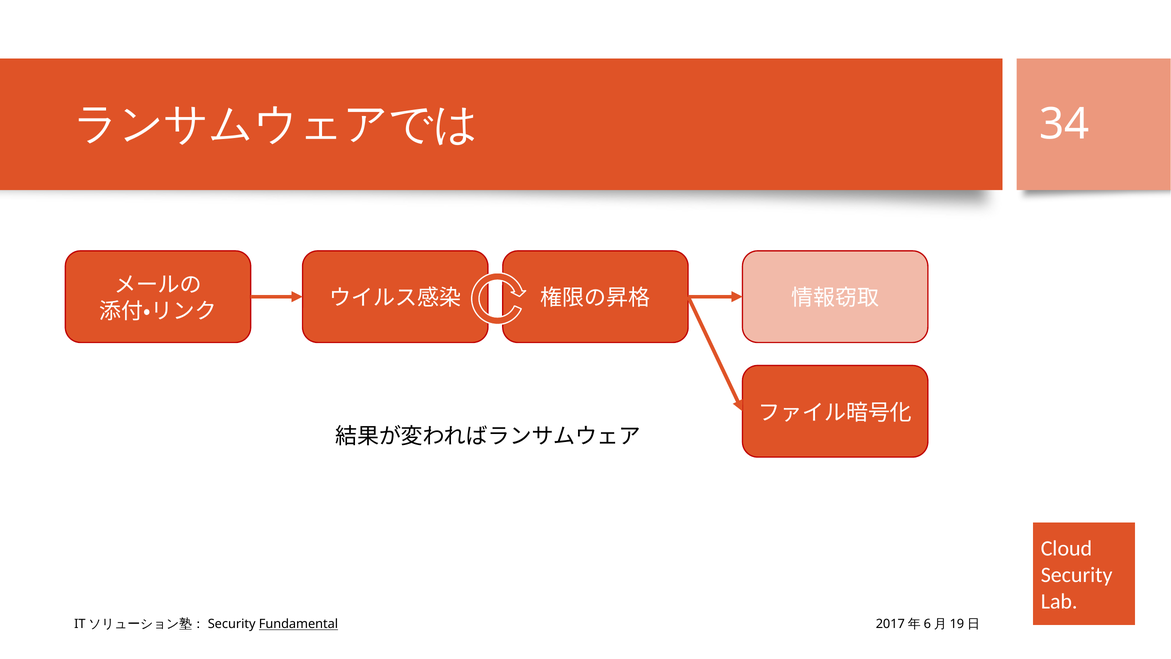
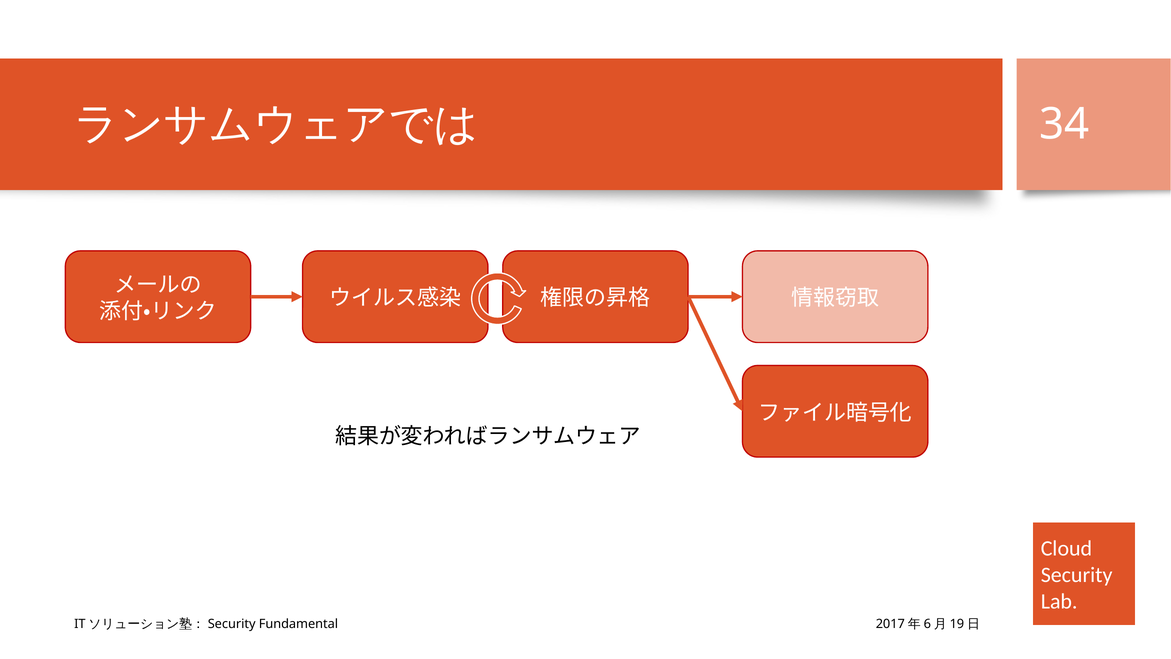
Fundamental underline: present -> none
